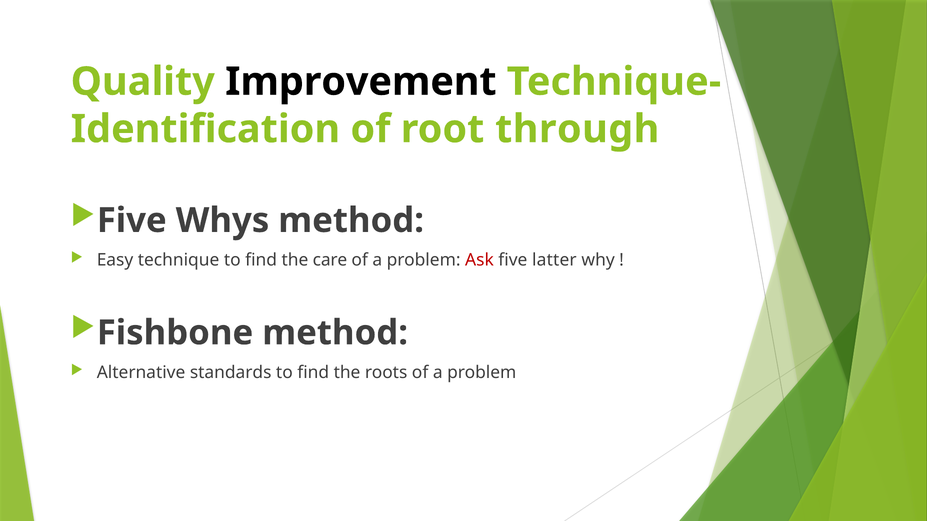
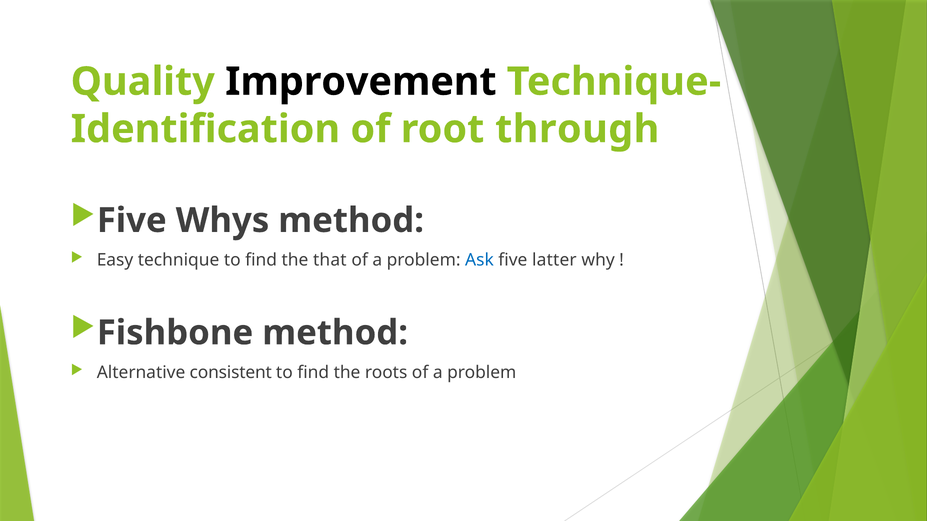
care: care -> that
Ask colour: red -> blue
standards: standards -> consistent
